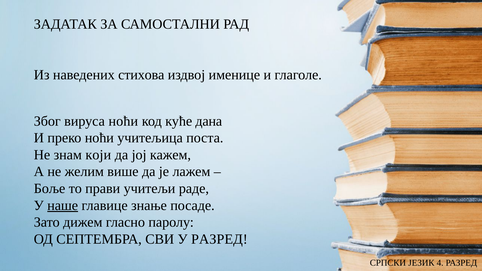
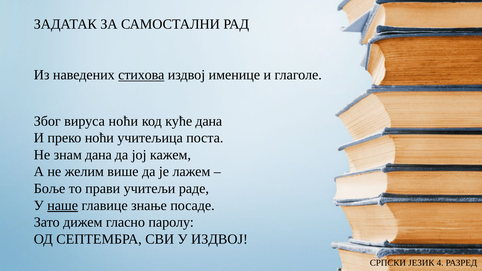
стихова underline: none -> present
знам који: који -> дана
У РАЗРЕД: РАЗРЕД -> ИЗДВОЈ
